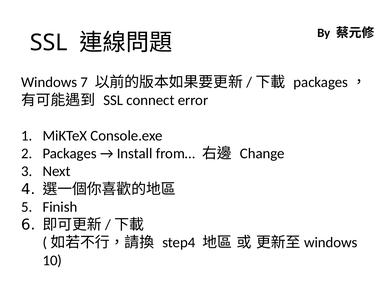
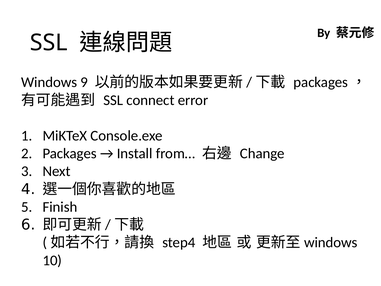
7: 7 -> 9
